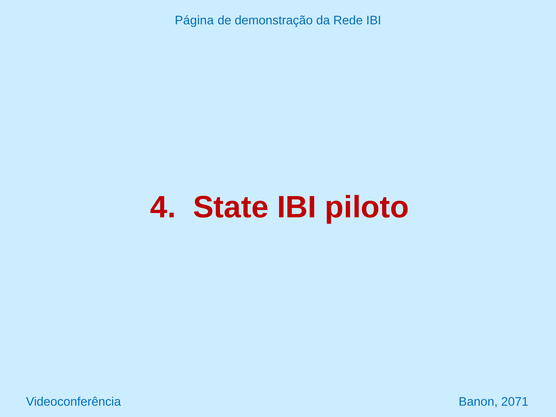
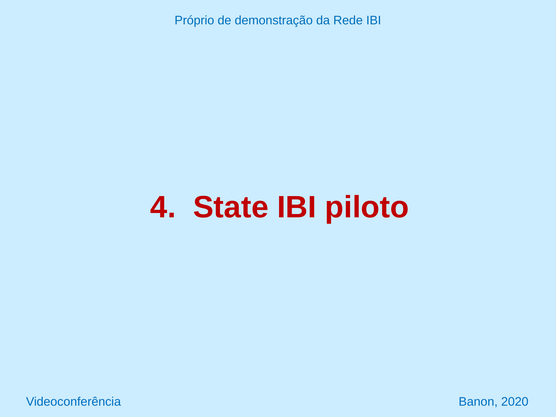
Página: Página -> Próprio
2071: 2071 -> 2020
